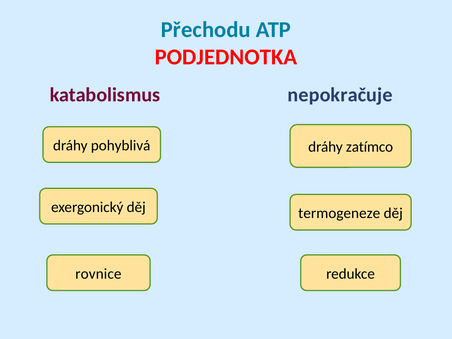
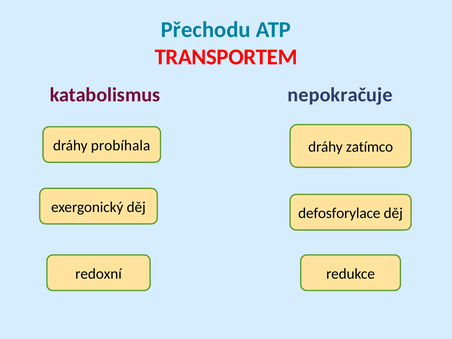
PODJEDNOTKA: PODJEDNOTKA -> TRANSPORTEM
pohyblivá: pohyblivá -> probíhala
termogeneze: termogeneze -> defosforylace
rovnice: rovnice -> redoxní
